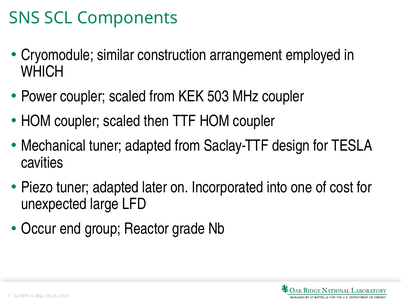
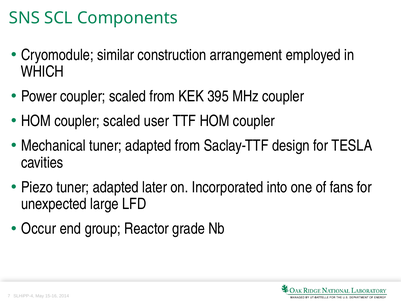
503: 503 -> 395
then: then -> user
cost: cost -> fans
